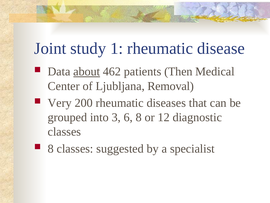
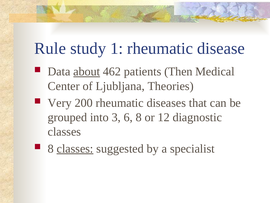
Joint: Joint -> Rule
Removal: Removal -> Theories
classes at (75, 148) underline: none -> present
